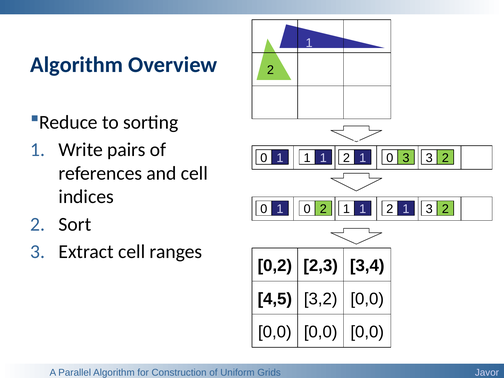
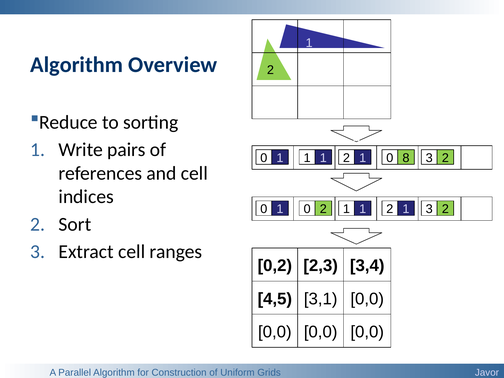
1 3: 3 -> 8
3,2: 3,2 -> 3,1
